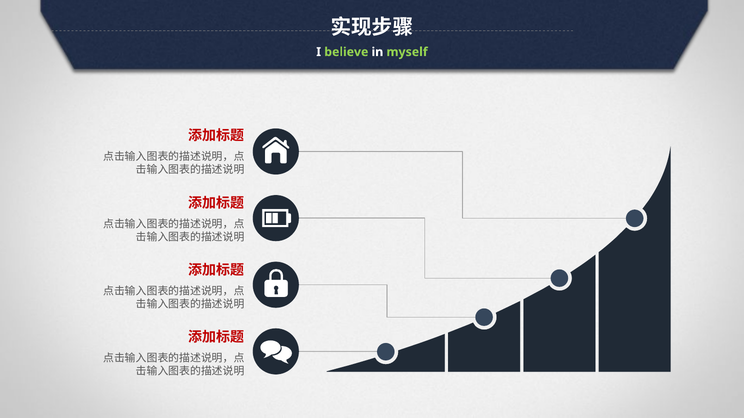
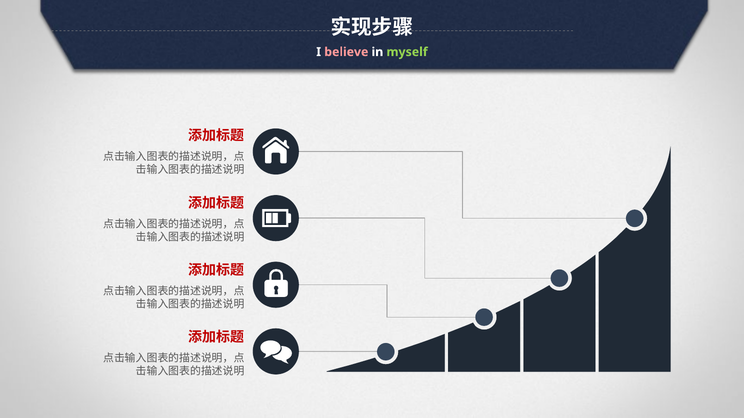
believe colour: light green -> pink
